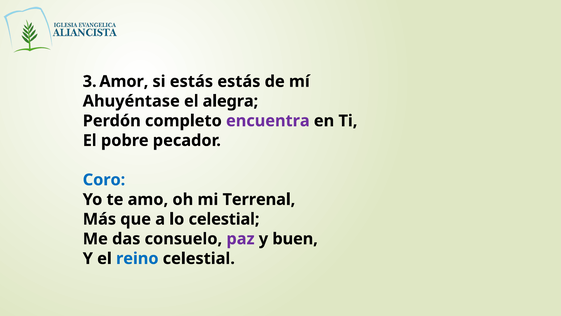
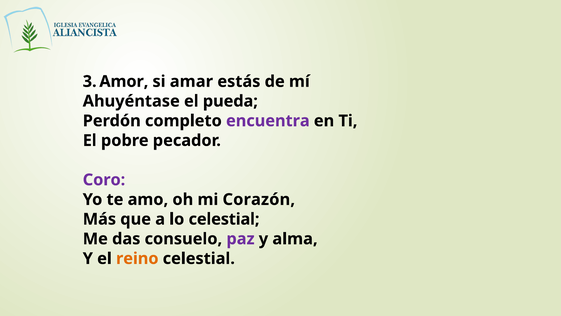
si estás: estás -> amar
alegra: alegra -> pueda
Coro colour: blue -> purple
Terrenal: Terrenal -> Corazón
buen: buen -> alma
reino colour: blue -> orange
